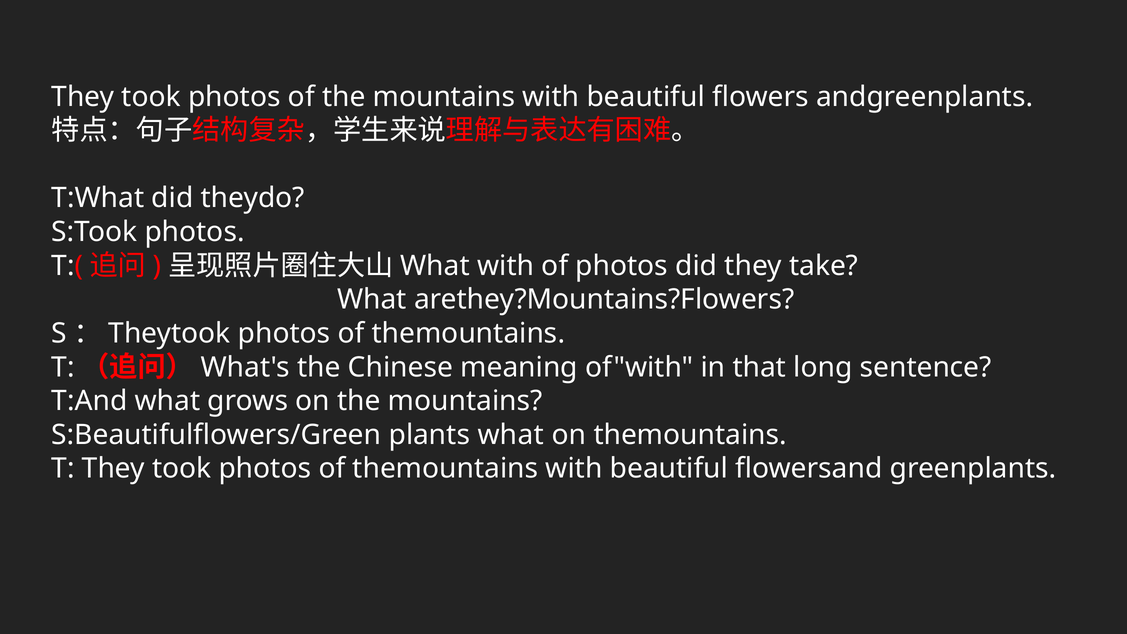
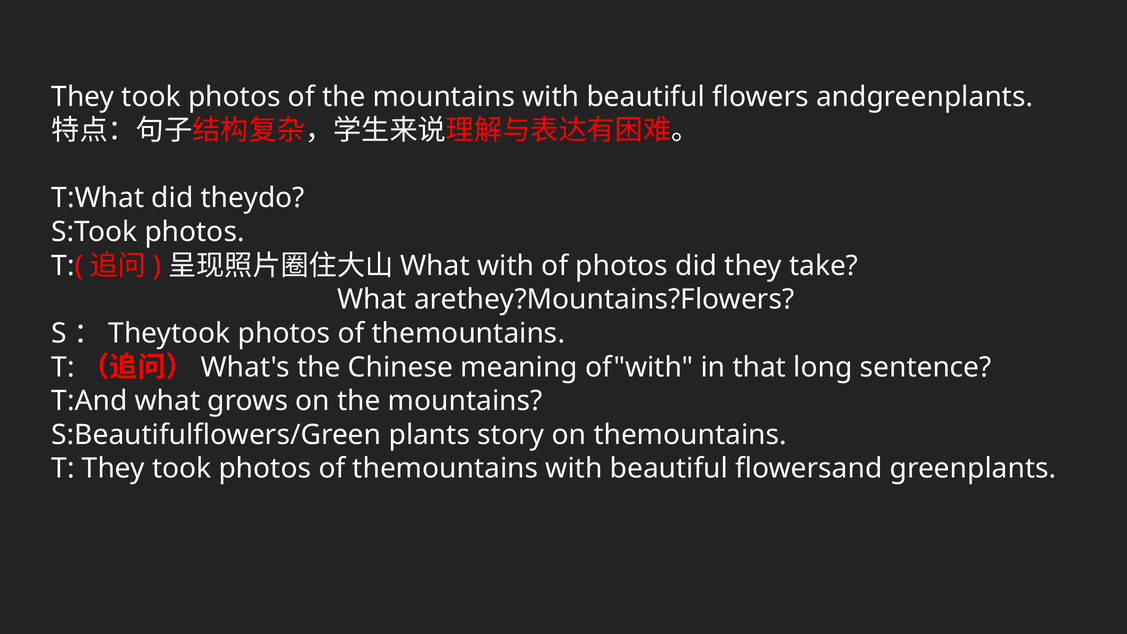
plants what: what -> story
